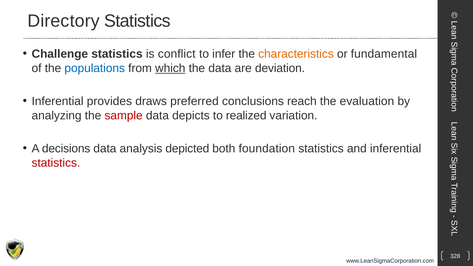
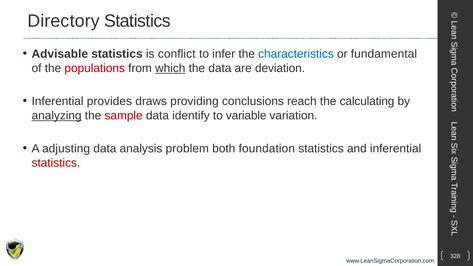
Challenge: Challenge -> Advisable
characteristics colour: orange -> blue
populations colour: blue -> red
preferred: preferred -> providing
evaluation: evaluation -> calculating
analyzing underline: none -> present
depicts: depicts -> identify
realized: realized -> variable
decisions: decisions -> adjusting
depicted: depicted -> problem
